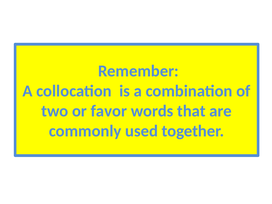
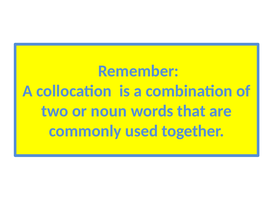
favor: favor -> noun
